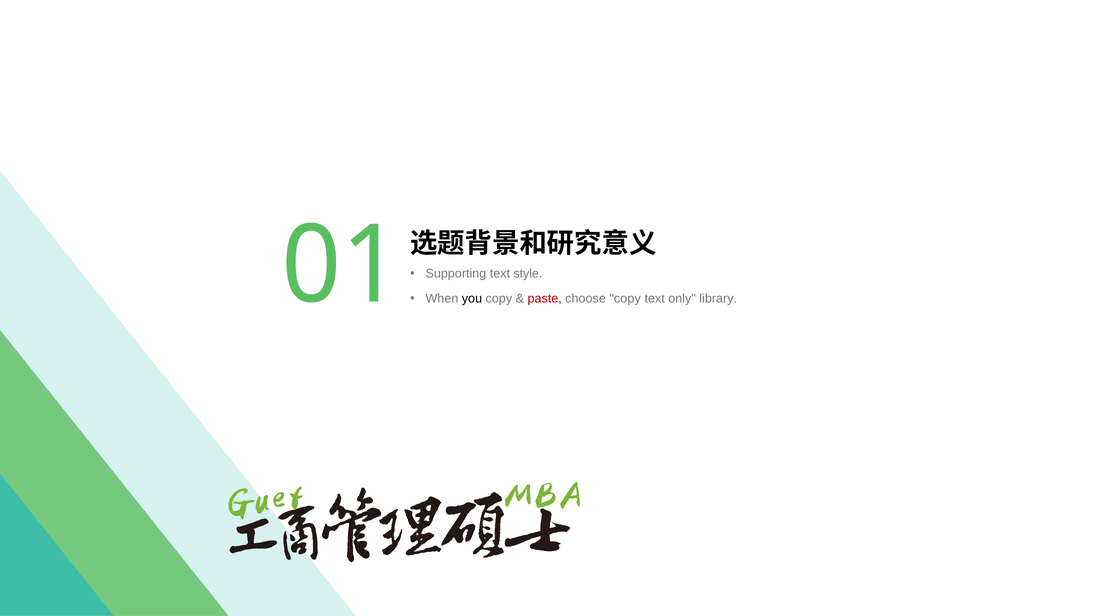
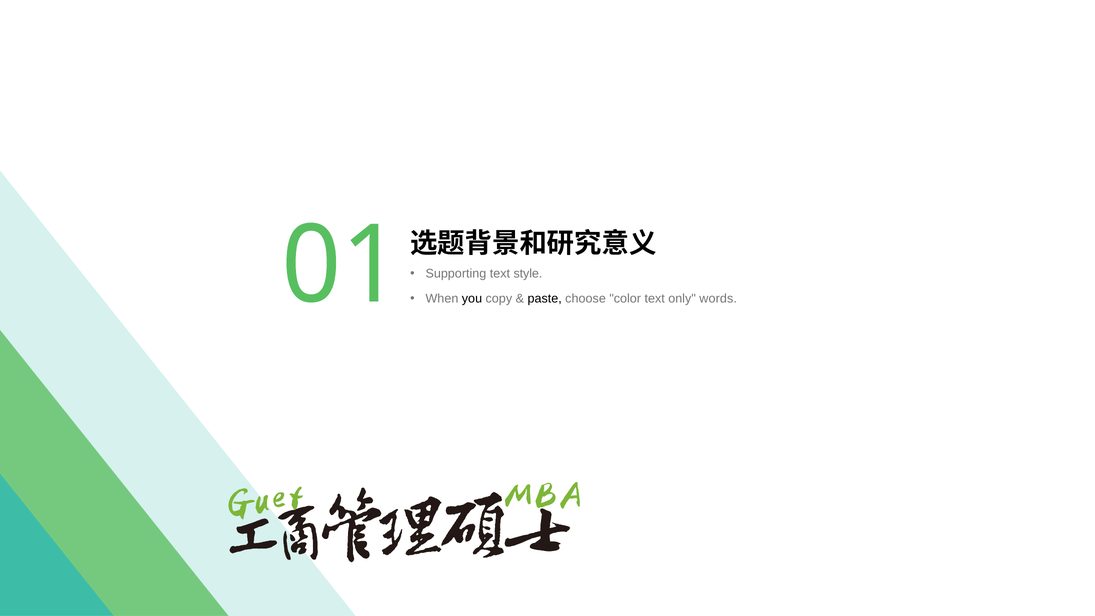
paste colour: red -> black
choose copy: copy -> color
library: library -> words
